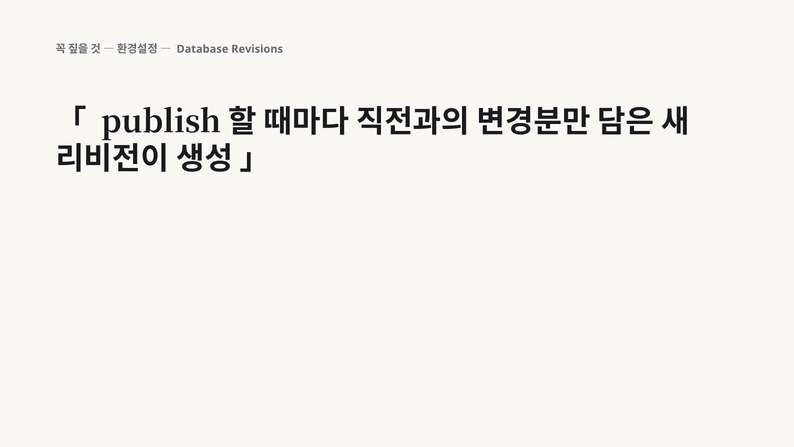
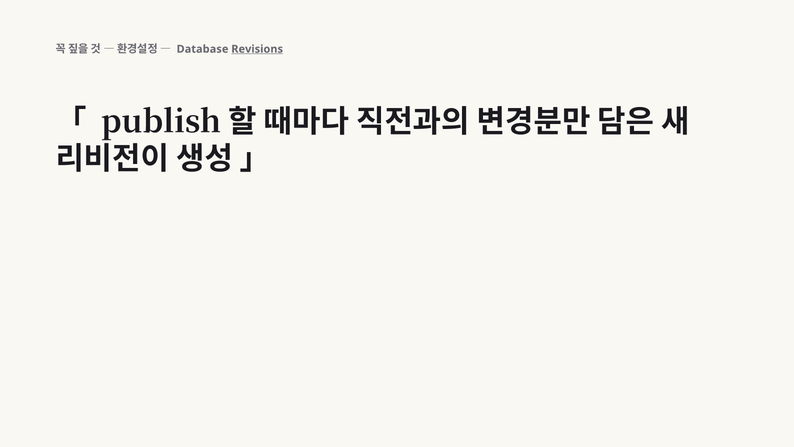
Revisions underline: none -> present
